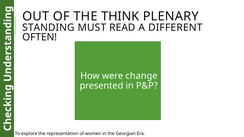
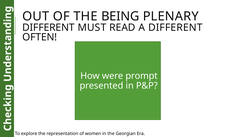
THINK: THINK -> BEING
STANDING at (48, 28): STANDING -> DIFFERENT
change: change -> prompt
